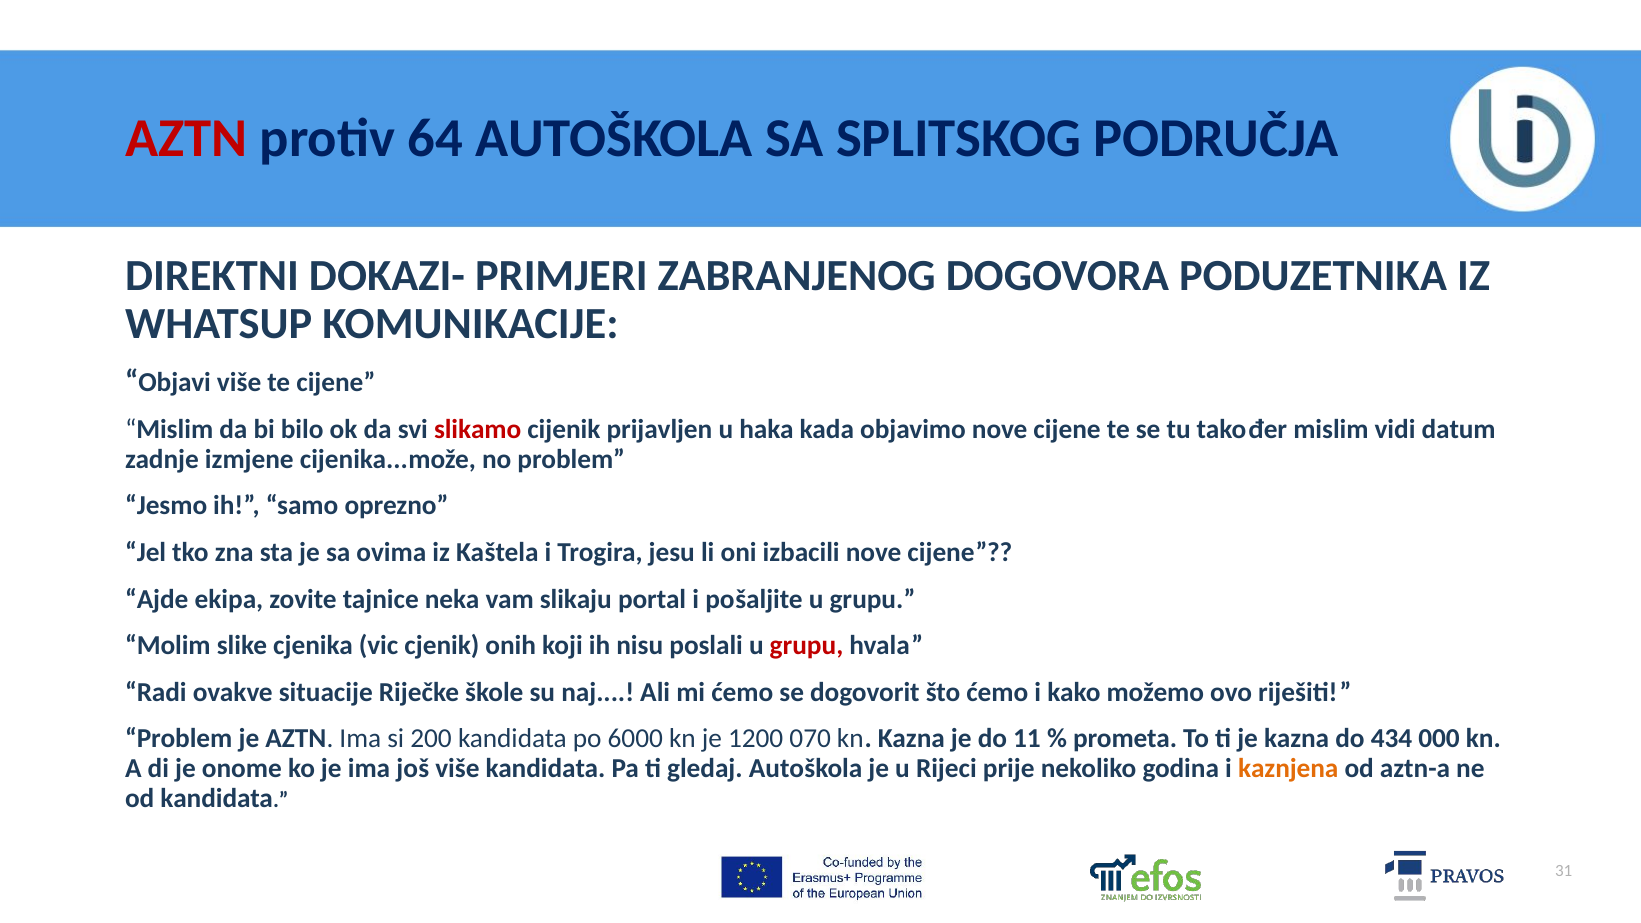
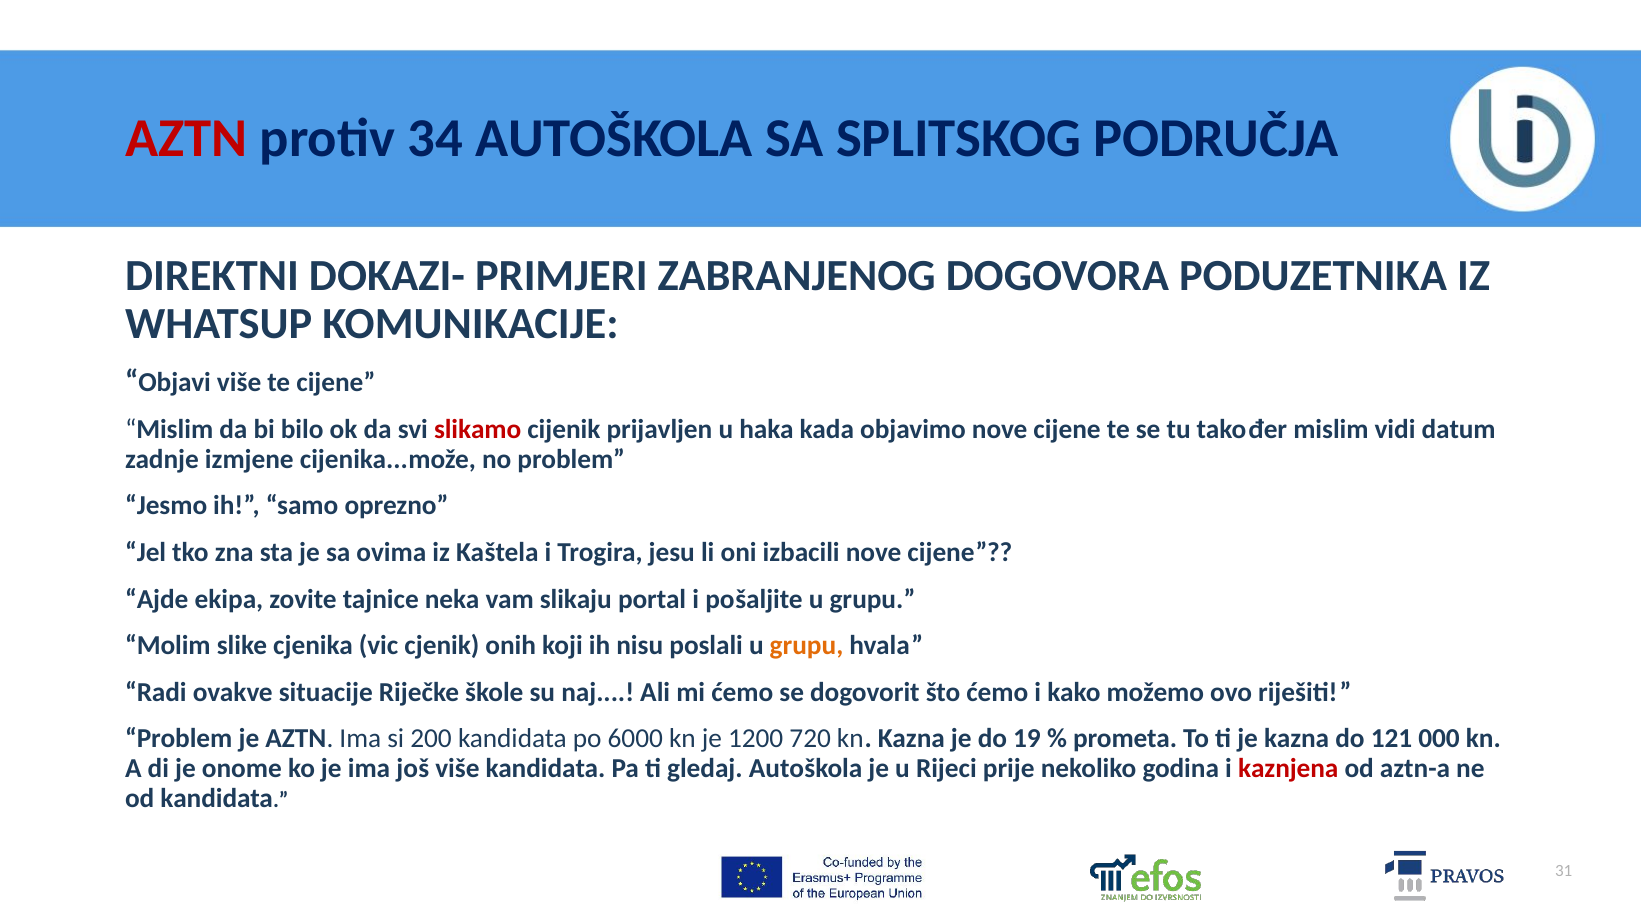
64: 64 -> 34
grupu at (806, 646) colour: red -> orange
070: 070 -> 720
11: 11 -> 19
434: 434 -> 121
kaznjena colour: orange -> red
